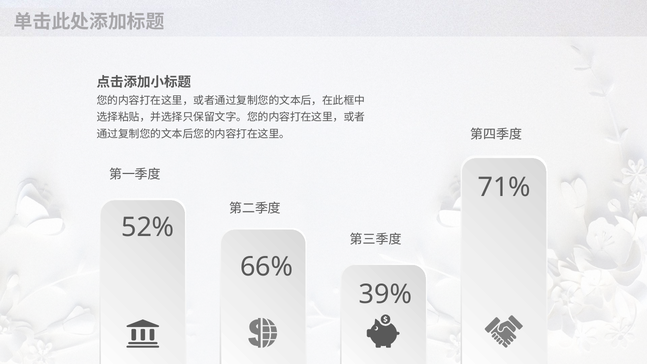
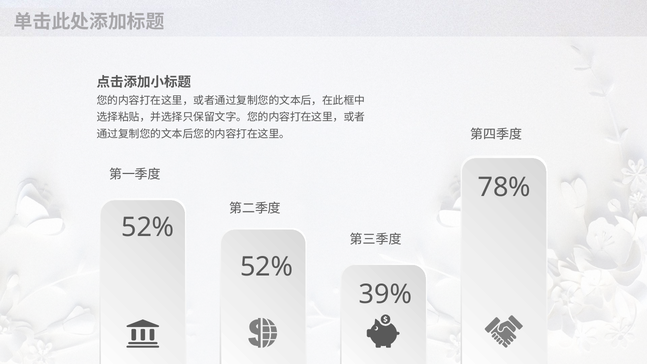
71%: 71% -> 78%
66% at (267, 267): 66% -> 52%
